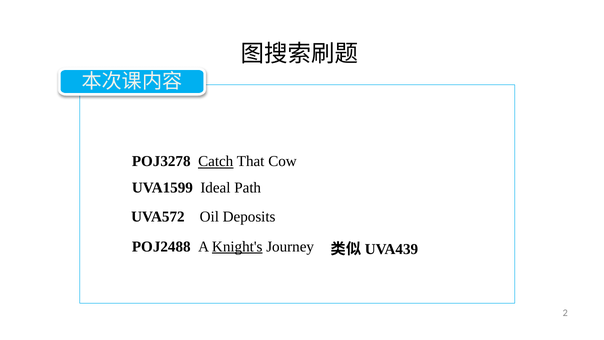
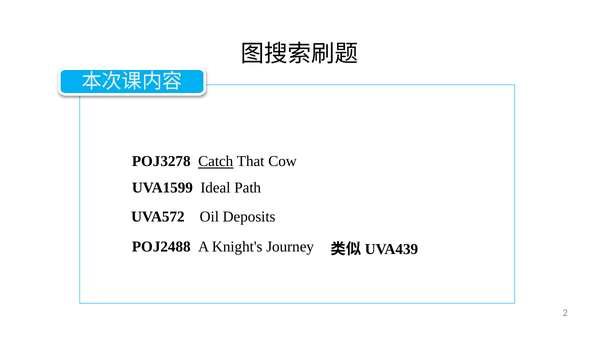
Knight's underline: present -> none
